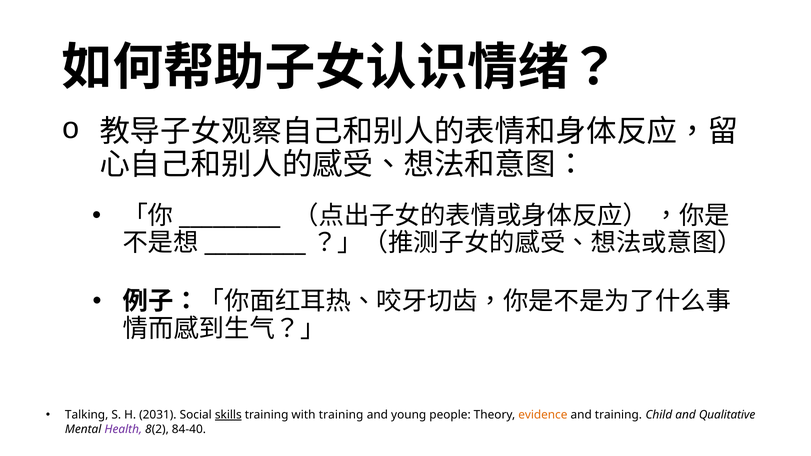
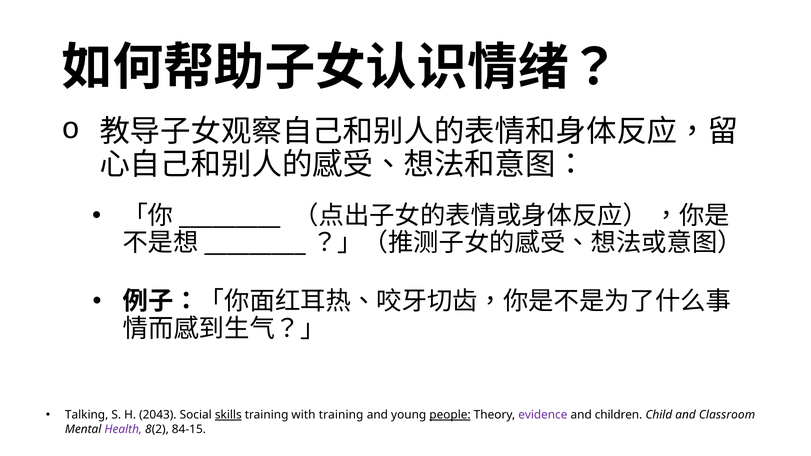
2031: 2031 -> 2043
people underline: none -> present
evidence colour: orange -> purple
and training: training -> children
Qualitative: Qualitative -> Classroom
84-40: 84-40 -> 84-15
